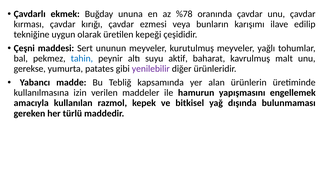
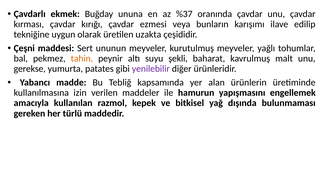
%78: %78 -> %37
kepeği: kepeği -> uzakta
tahin colour: blue -> orange
aktif: aktif -> şekli
